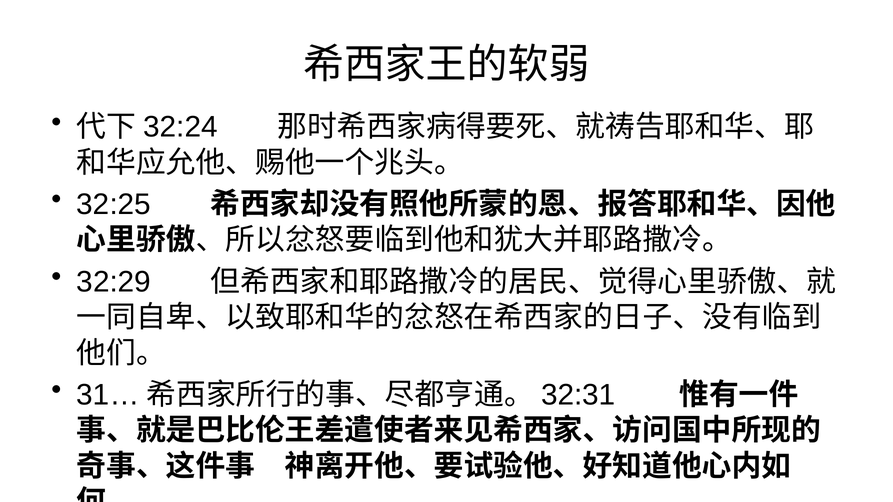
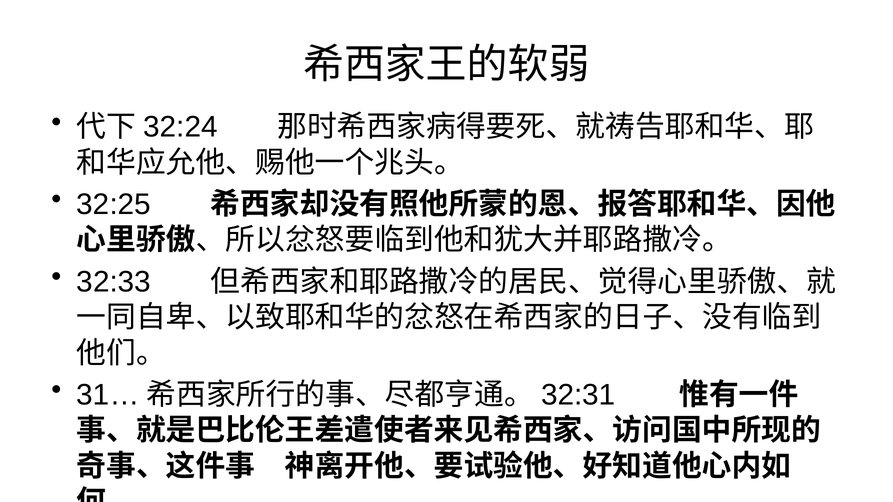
32:29: 32:29 -> 32:33
